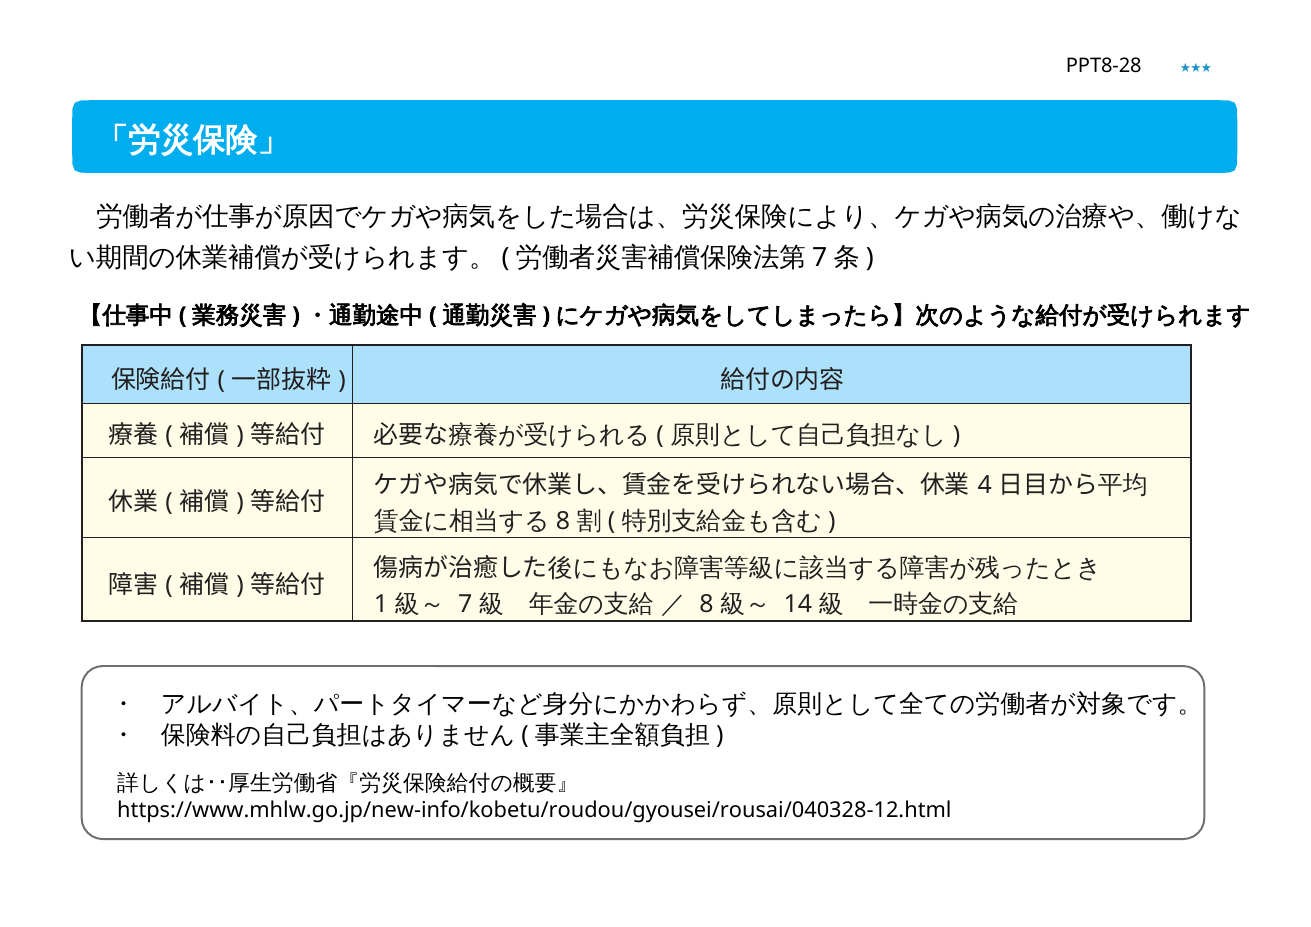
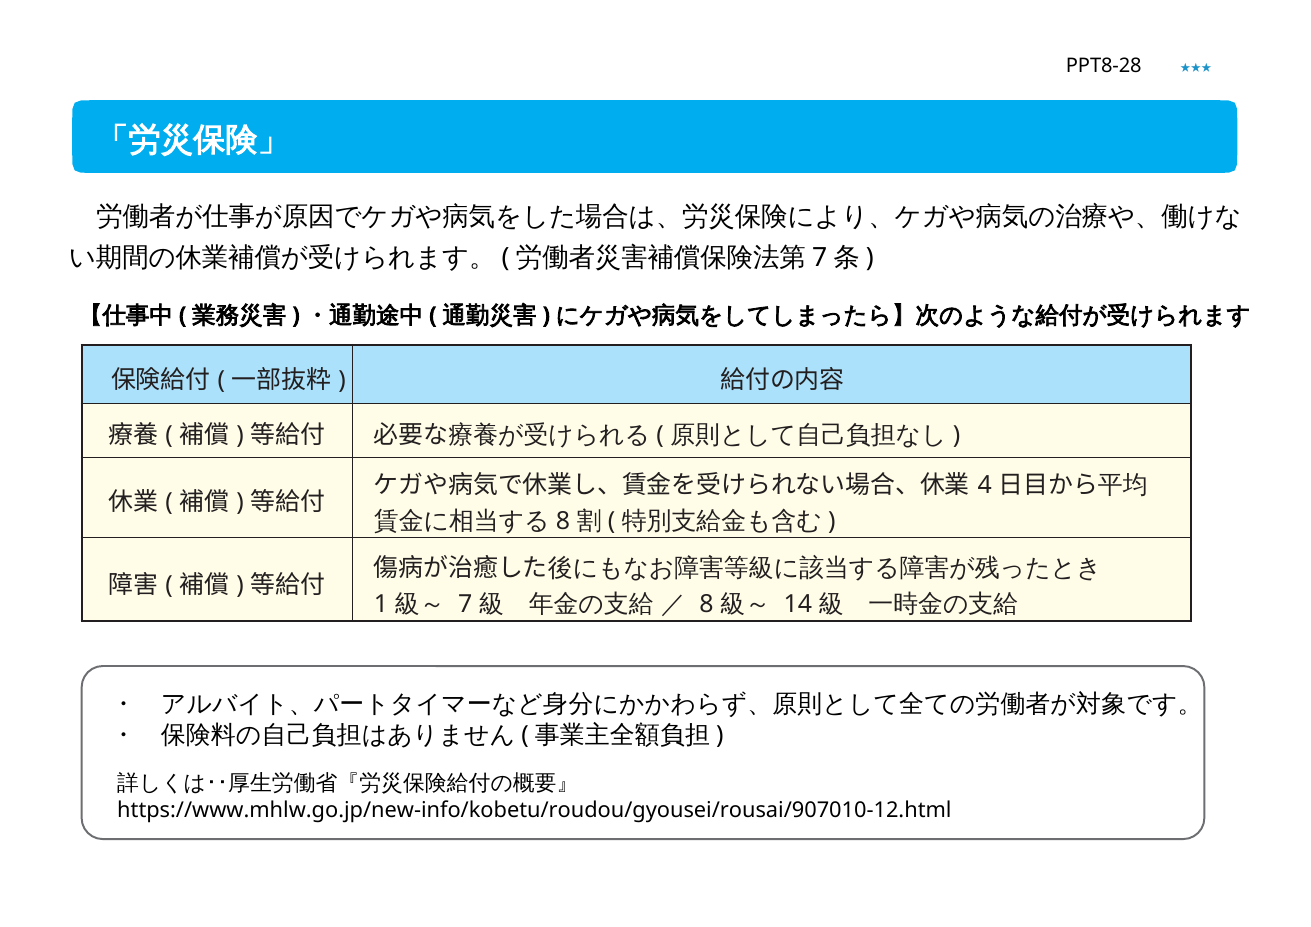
https://www.mhlw.go.jp/new-info/kobetu/roudou/gyousei/rousai/040328-12.html: https://www.mhlw.go.jp/new-info/kobetu/roudou/gyousei/rousai/040328-12.html -> https://www.mhlw.go.jp/new-info/kobetu/roudou/gyousei/rousai/907010-12.html
